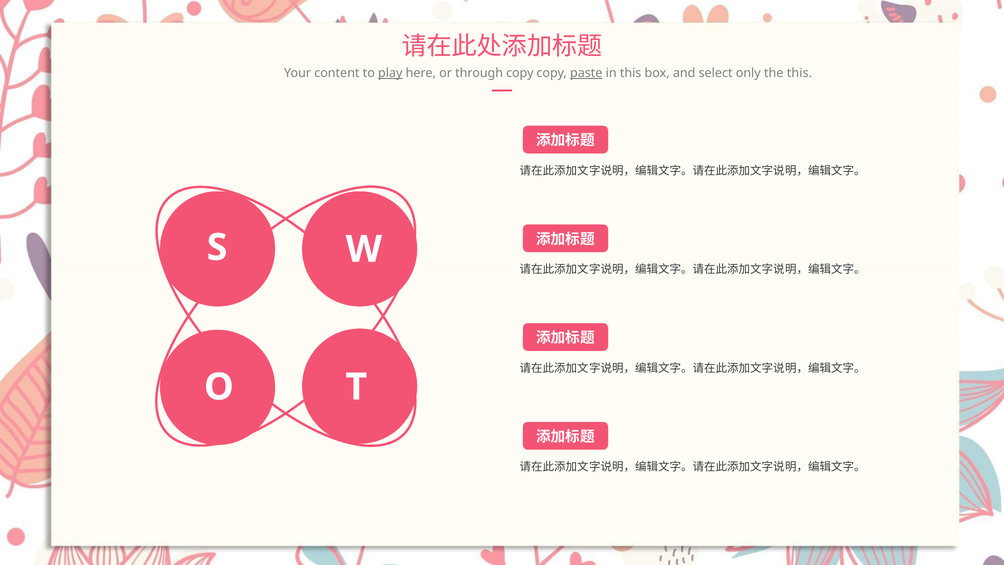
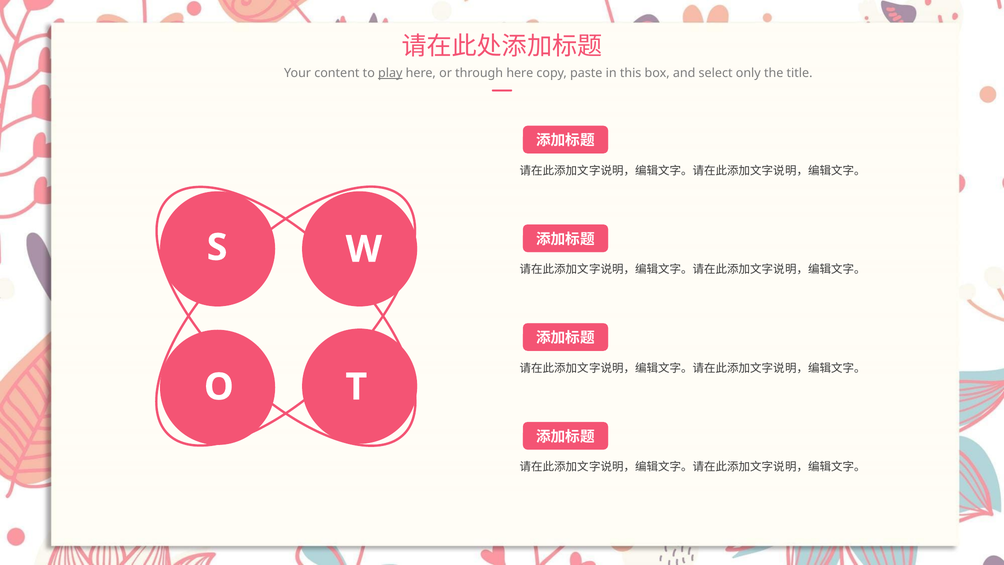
through copy: copy -> here
paste underline: present -> none
the this: this -> title
